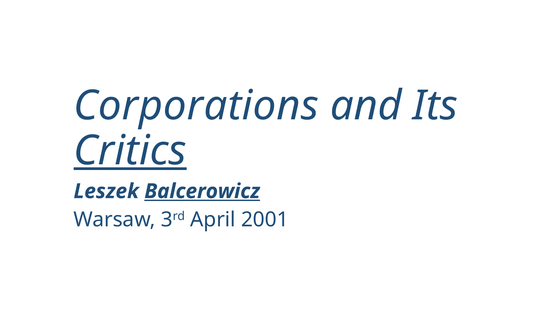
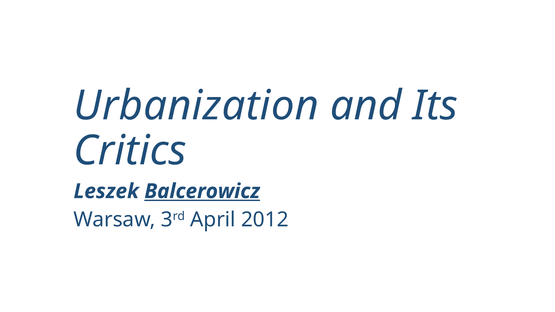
Corporations: Corporations -> Urbanization
Critics underline: present -> none
2001: 2001 -> 2012
